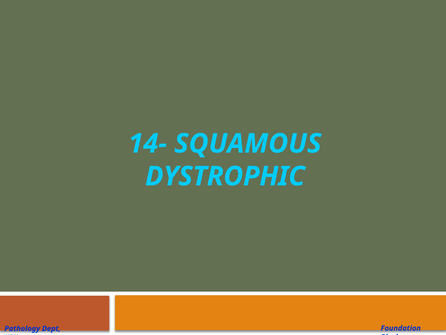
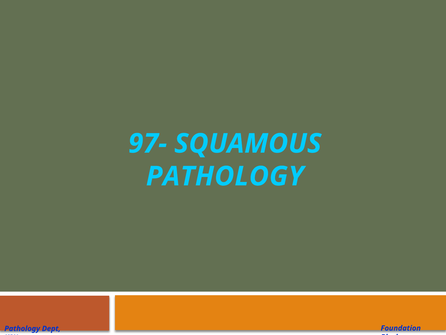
14-: 14- -> 97-
DYSTROPHIC at (225, 176): DYSTROPHIC -> PATHOLOGY
